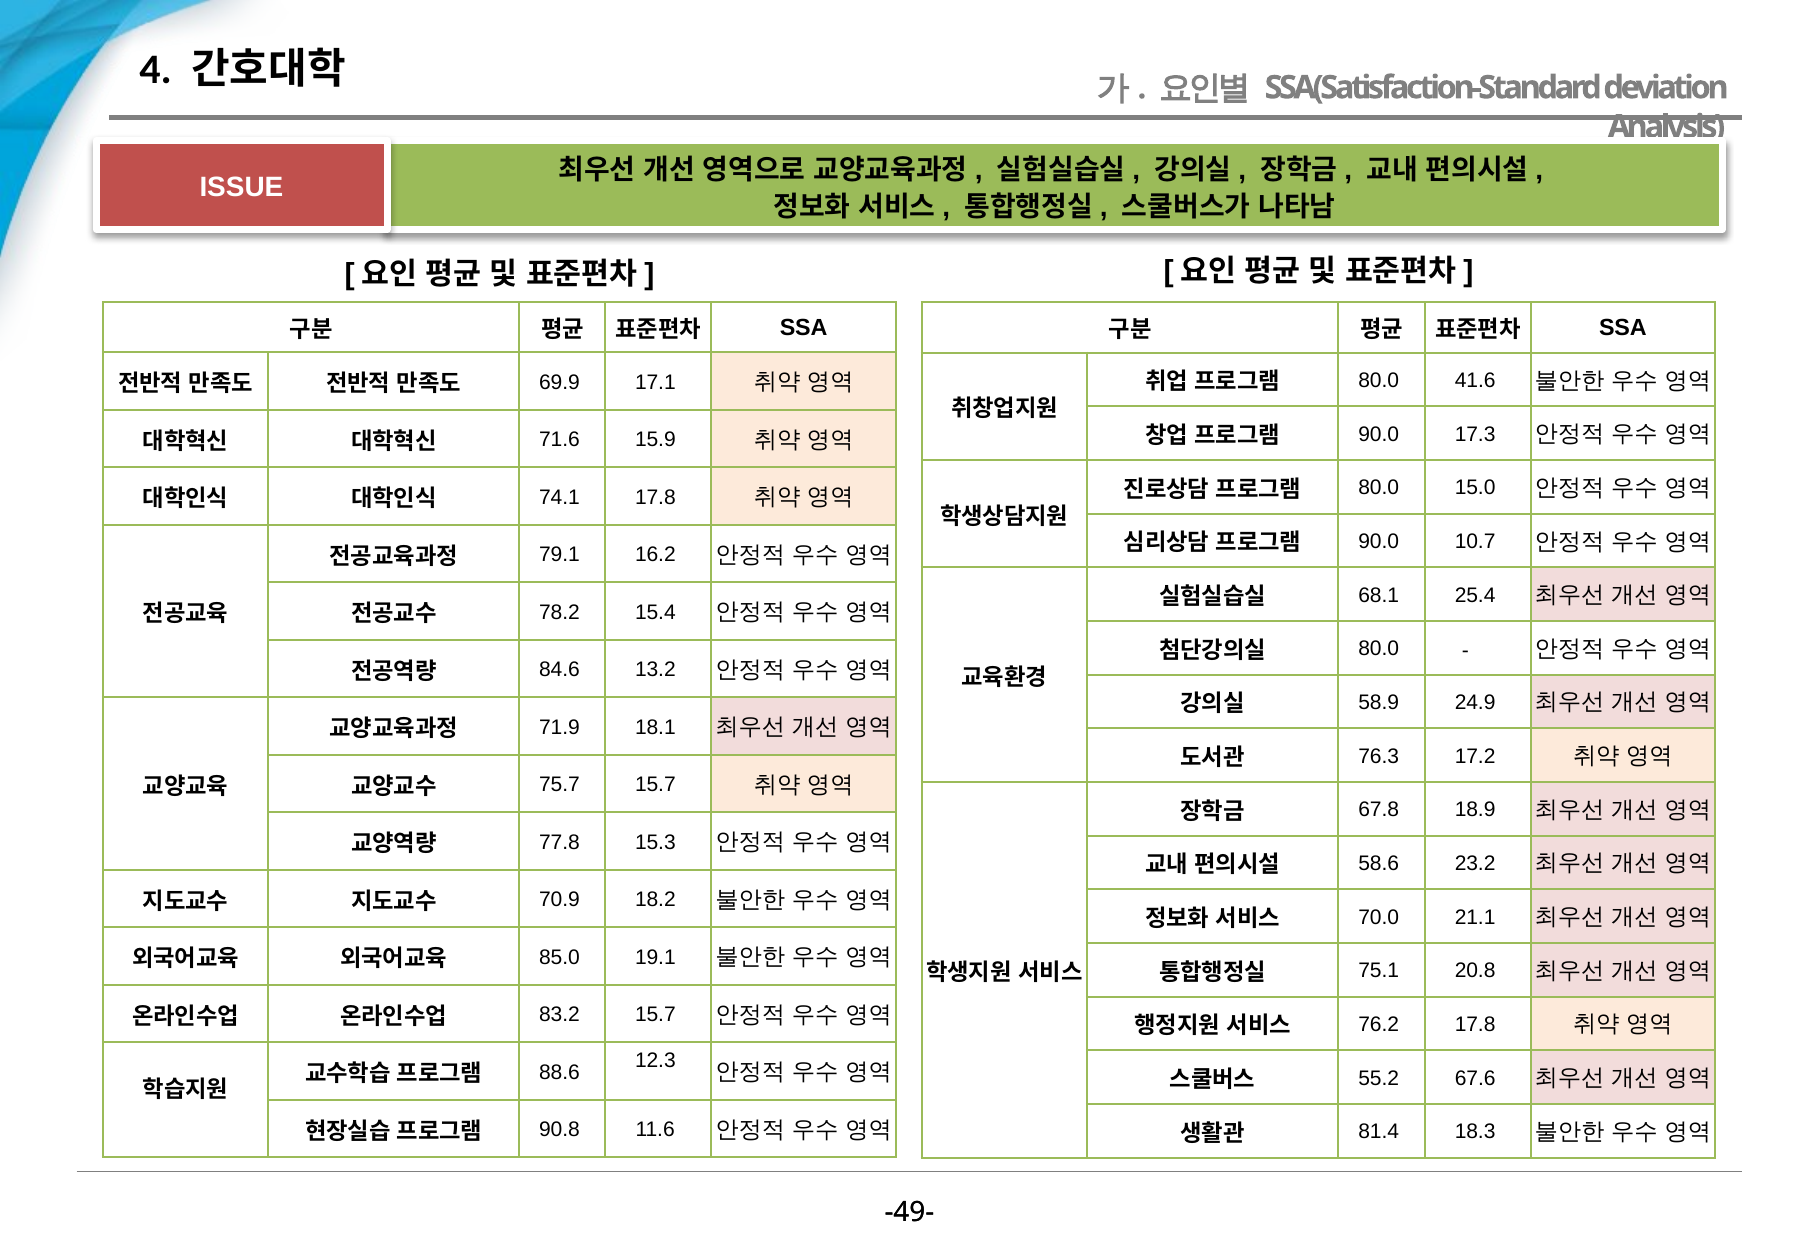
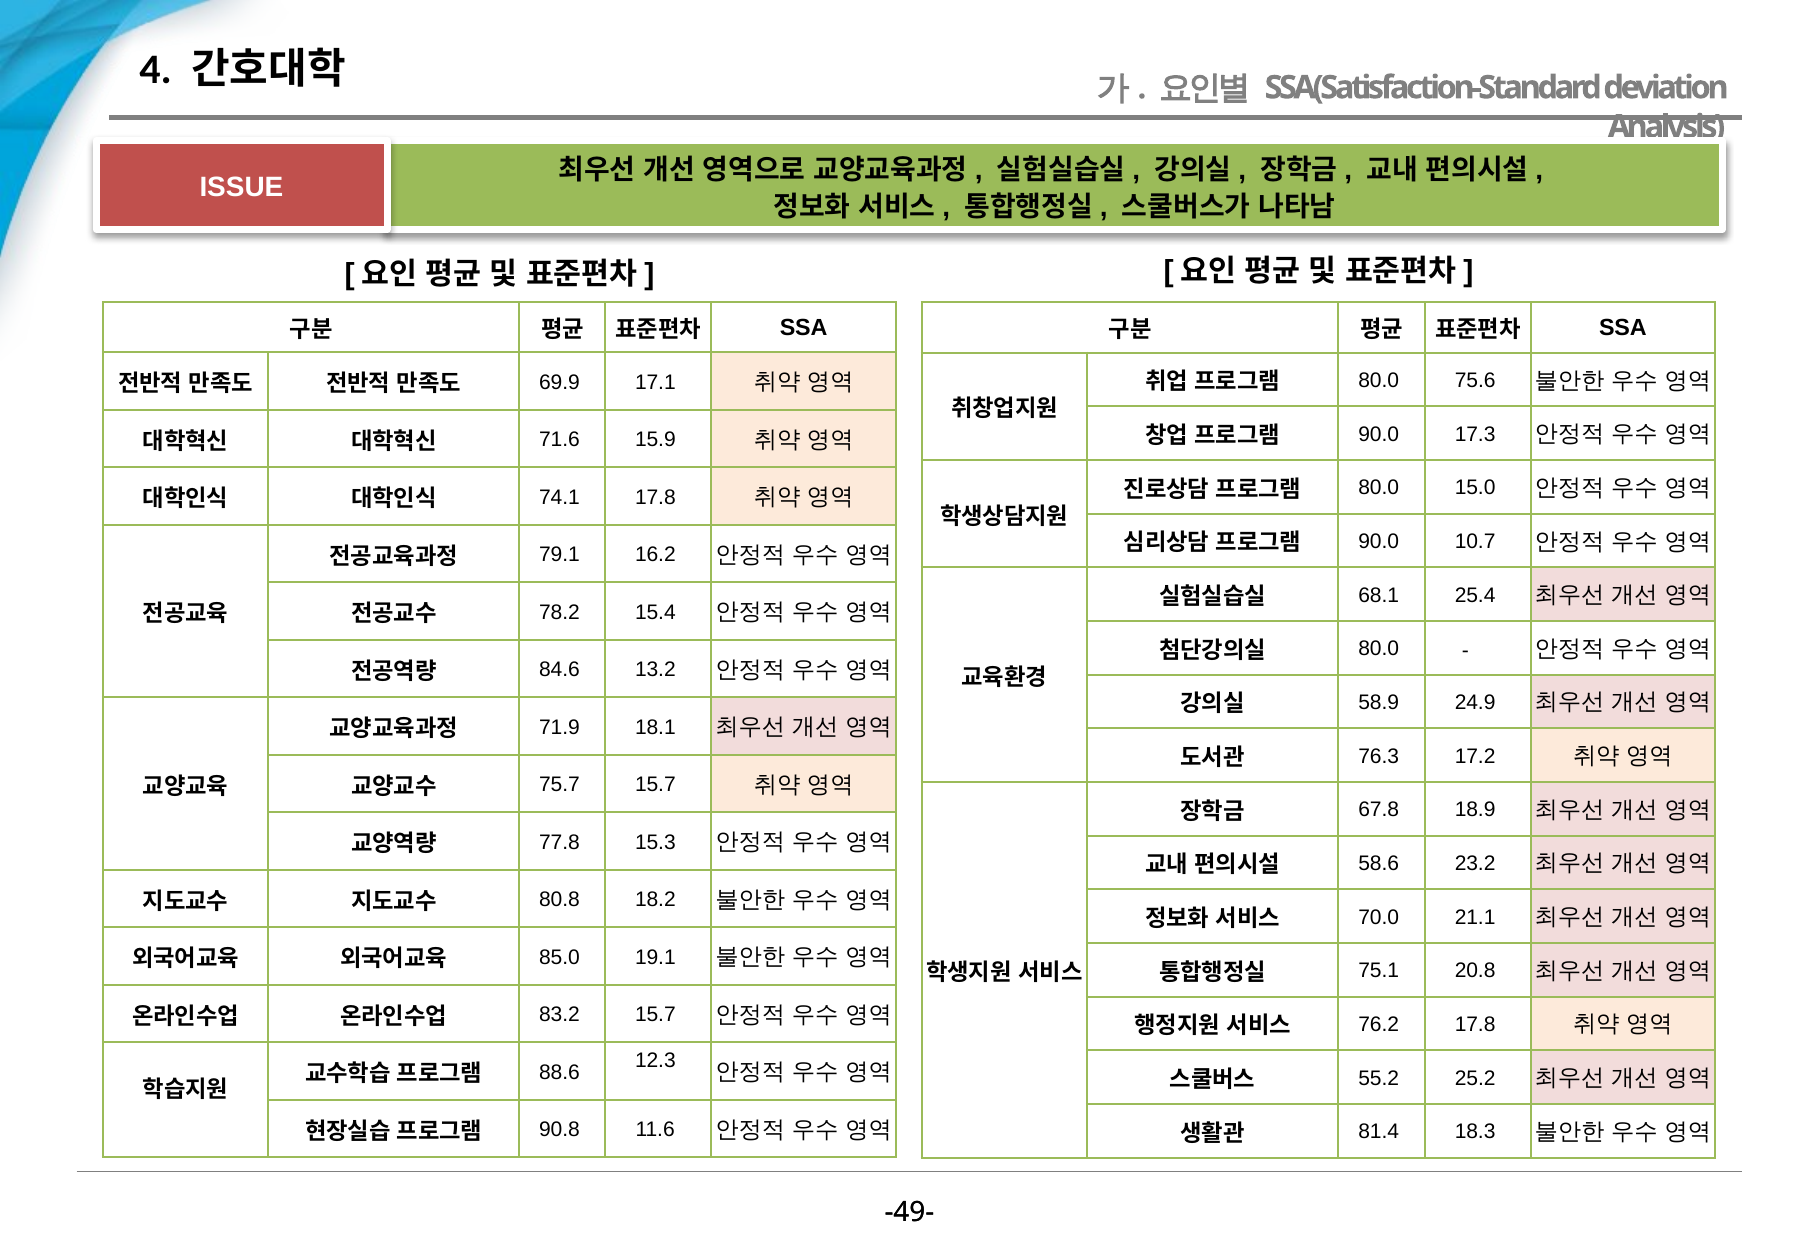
41.6: 41.6 -> 75.6
70.9: 70.9 -> 80.8
67.6: 67.6 -> 25.2
